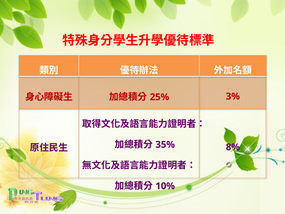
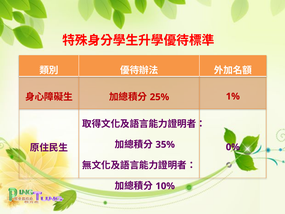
3%: 3% -> 1%
8%: 8% -> 0%
